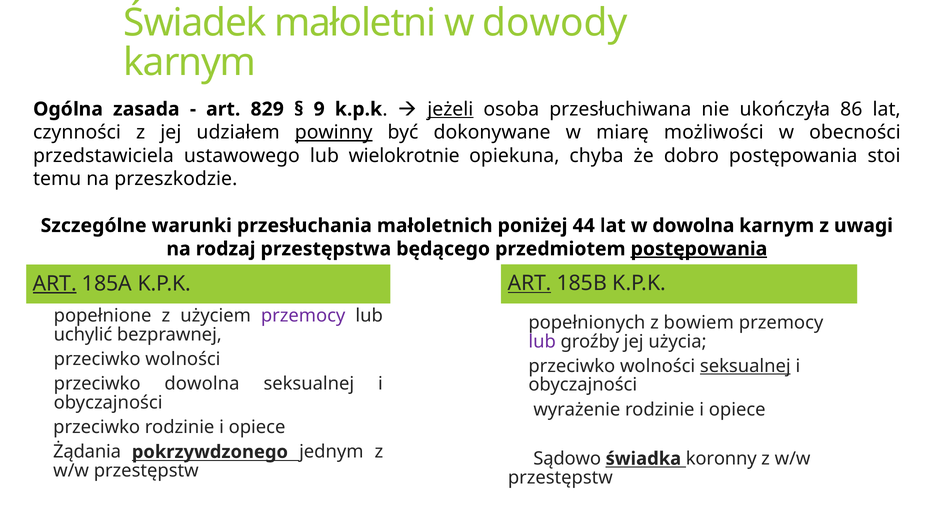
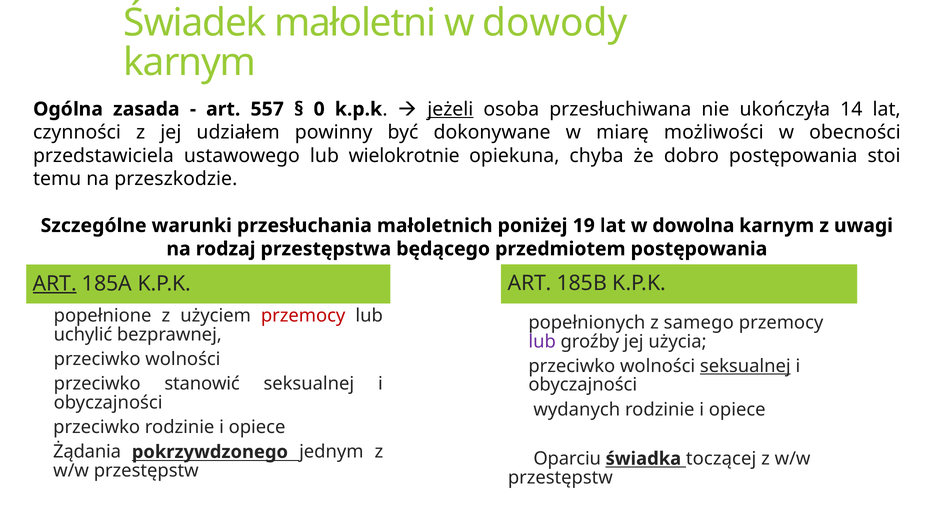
829: 829 -> 557
9: 9 -> 0
86: 86 -> 14
powinny underline: present -> none
44: 44 -> 19
postępowania at (699, 249) underline: present -> none
ART at (530, 283) underline: present -> none
przemocy at (303, 316) colour: purple -> red
bowiem: bowiem -> samego
przeciwko dowolna: dowolna -> stanowić
wyrażenie: wyrażenie -> wydanych
Sądowo: Sądowo -> Oparciu
koronny: koronny -> toczącej
